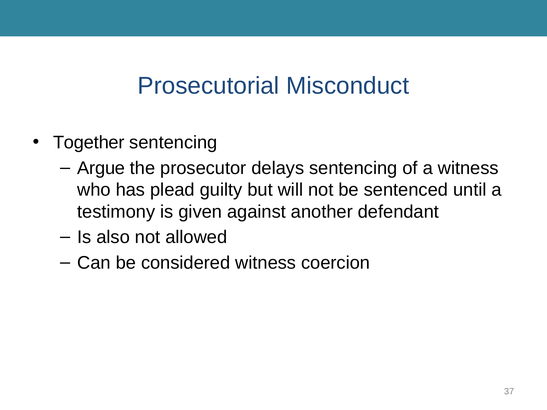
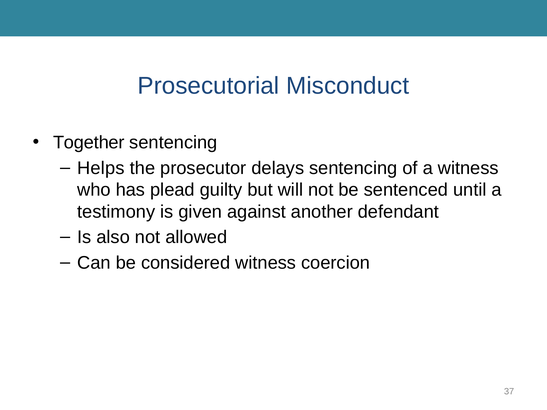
Argue: Argue -> Helps
